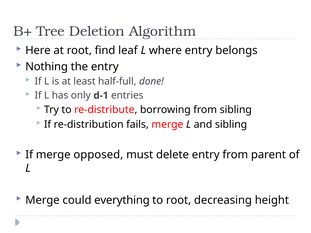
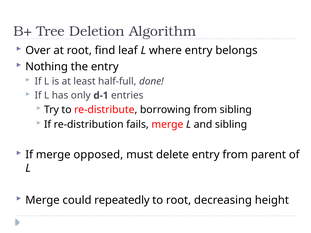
Here: Here -> Over
everything: everything -> repeatedly
